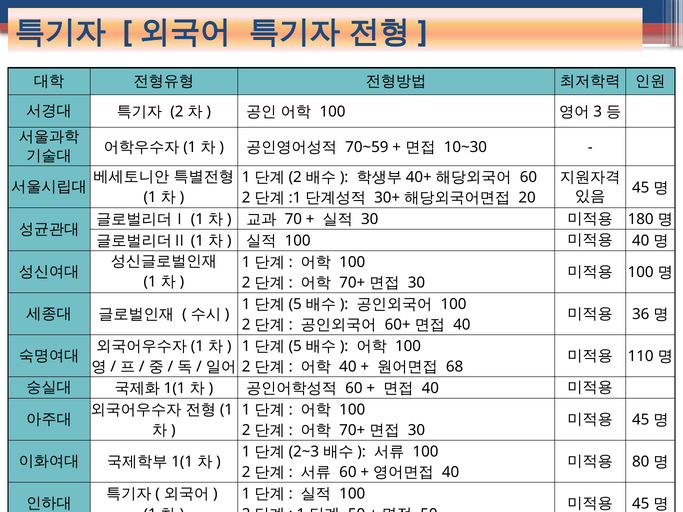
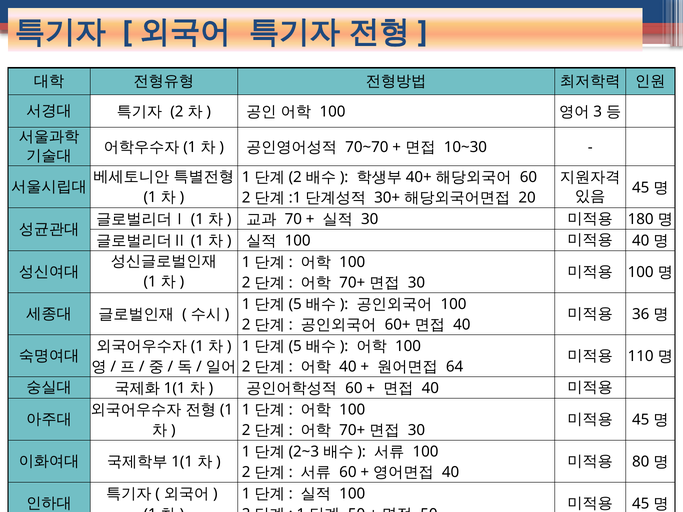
70~59: 70~59 -> 70~70
68: 68 -> 64
